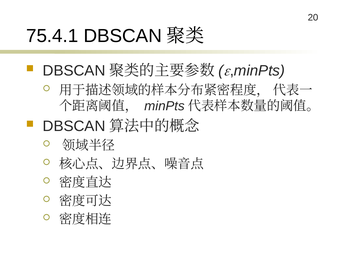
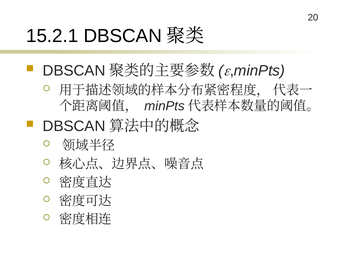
75.4.1: 75.4.1 -> 15.2.1
